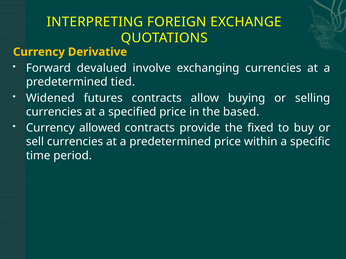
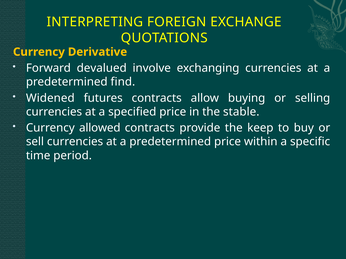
tied: tied -> find
based: based -> stable
fixed: fixed -> keep
